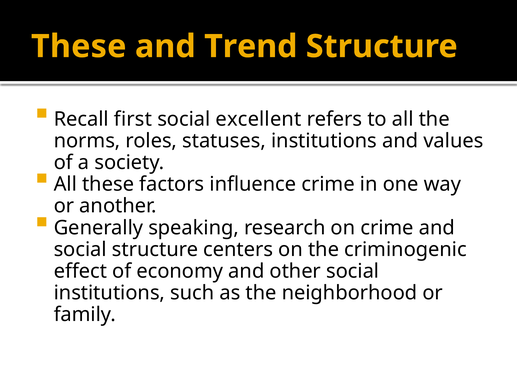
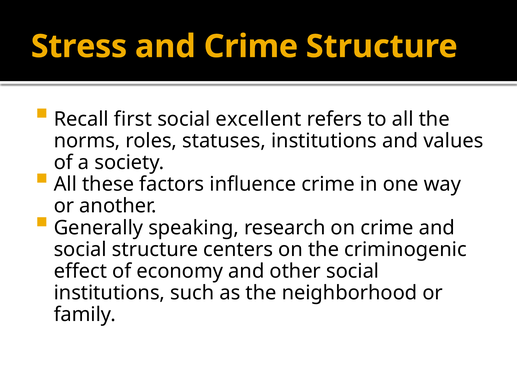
These at (79, 46): These -> Stress
and Trend: Trend -> Crime
